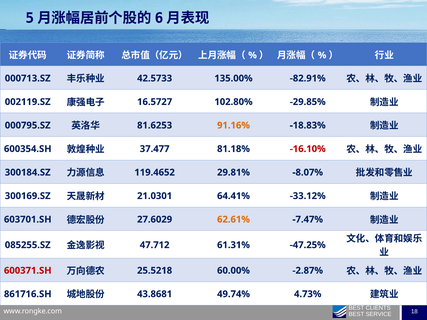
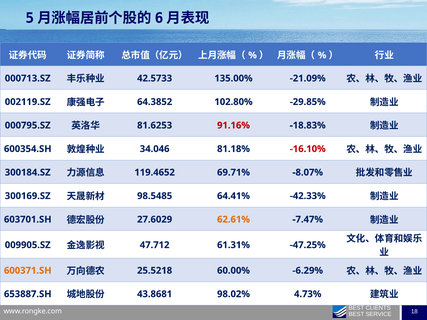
-82.91%: -82.91% -> -21.09%
16.5727: 16.5727 -> 64.3852
91.16% colour: orange -> red
37.477: 37.477 -> 34.046
29.81%: 29.81% -> 69.71%
21.0301: 21.0301 -> 98.5485
-33.12%: -33.12% -> -42.33%
085255.SZ: 085255.SZ -> 009905.SZ
600371.SH colour: red -> orange
-2.87%: -2.87% -> -6.29%
861716.SH: 861716.SH -> 653887.SH
49.74%: 49.74% -> 98.02%
